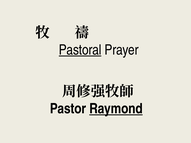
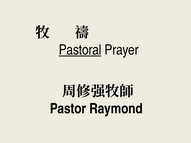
Raymond underline: present -> none
